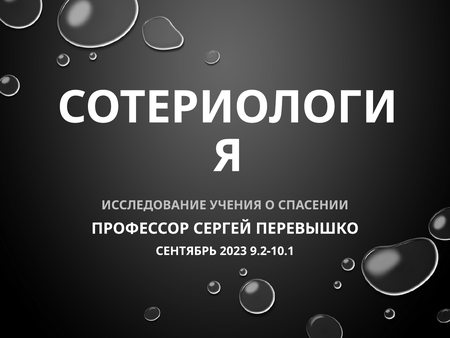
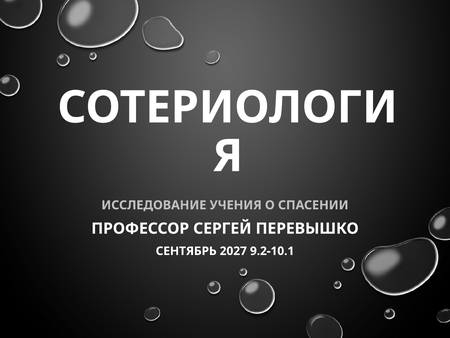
2023: 2023 -> 2027
